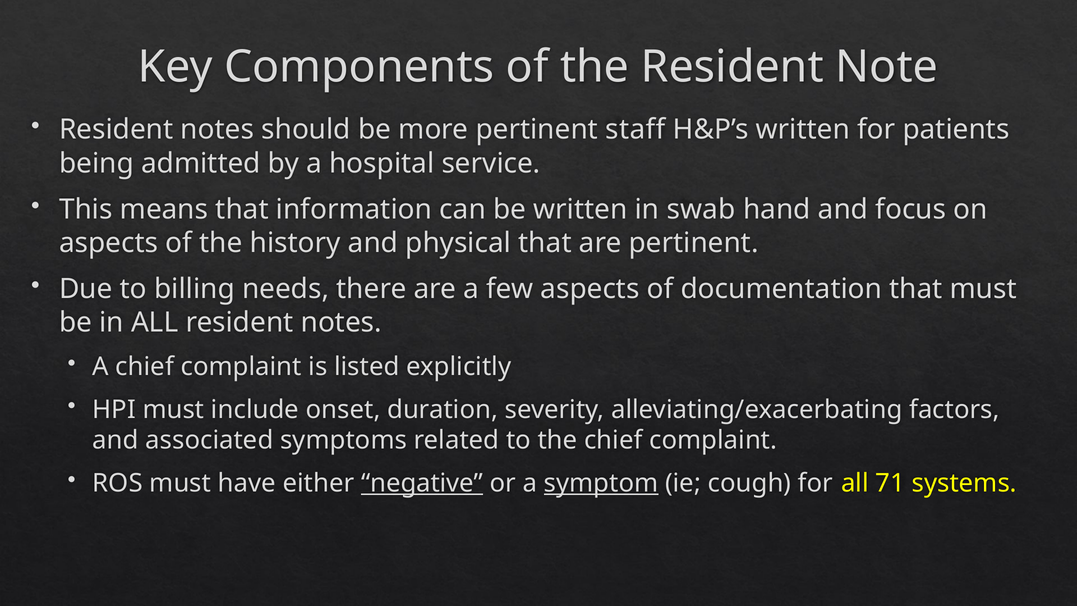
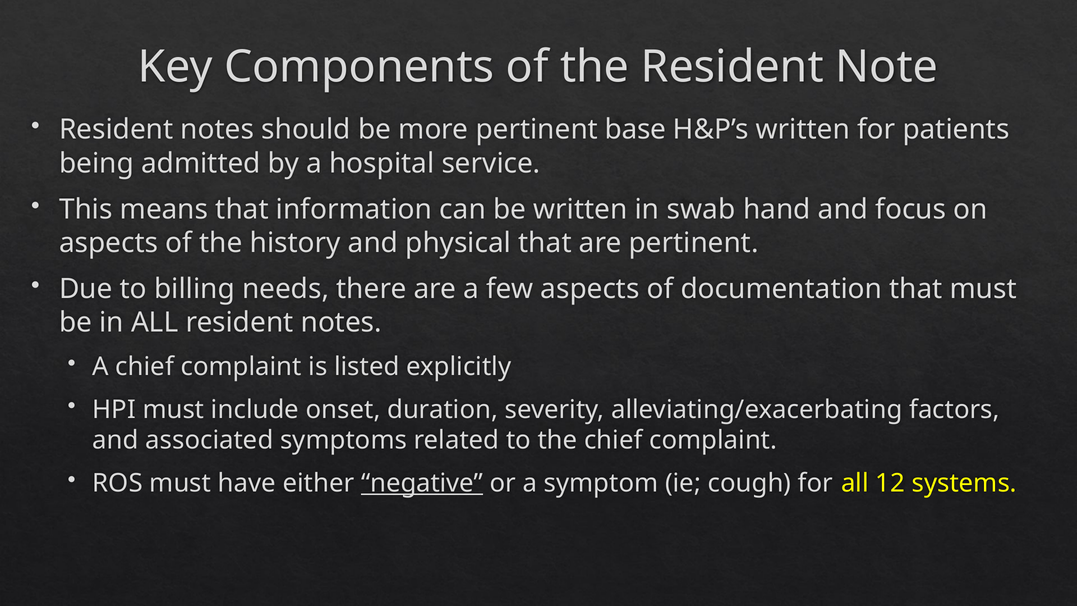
staff: staff -> base
symptom underline: present -> none
71: 71 -> 12
